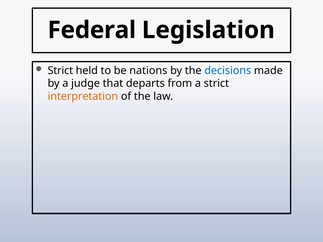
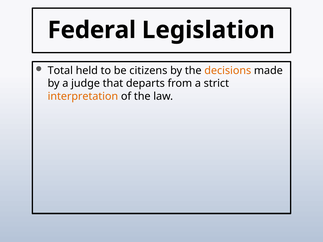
Strict at (60, 71): Strict -> Total
nations: nations -> citizens
decisions colour: blue -> orange
